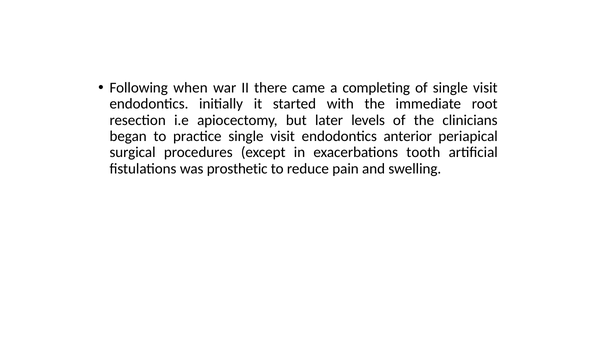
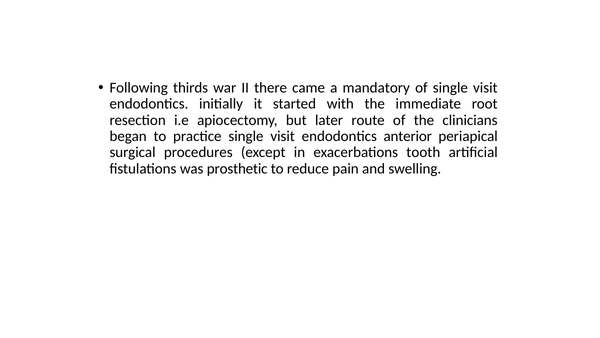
when: when -> thirds
completing: completing -> mandatory
levels: levels -> route
